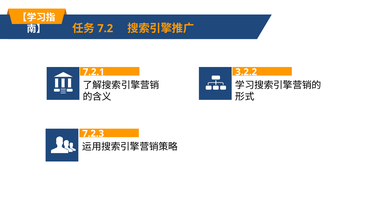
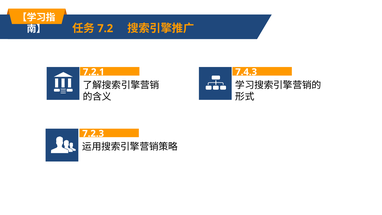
3.2.2: 3.2.2 -> 7.4.3
